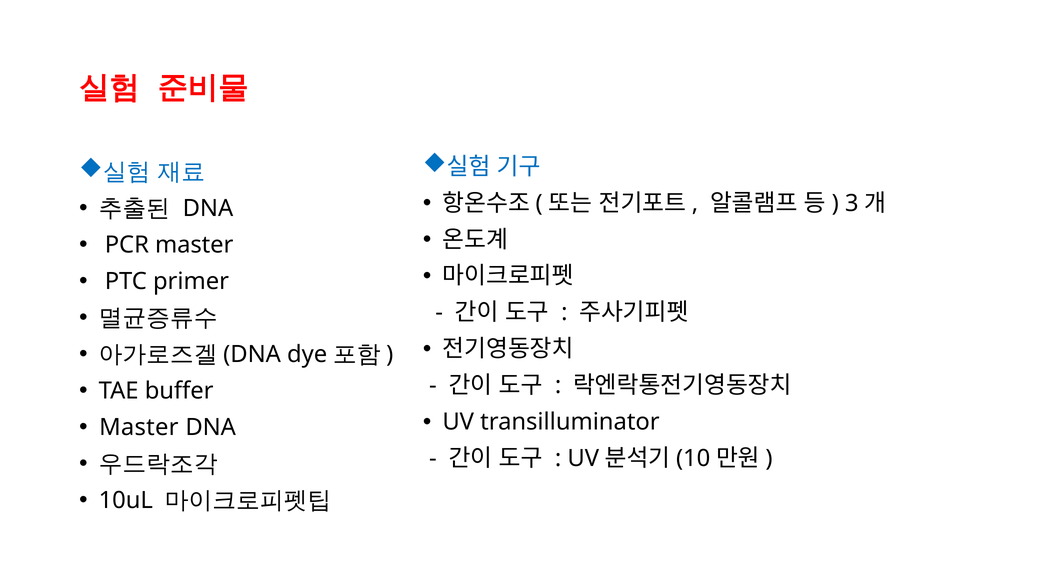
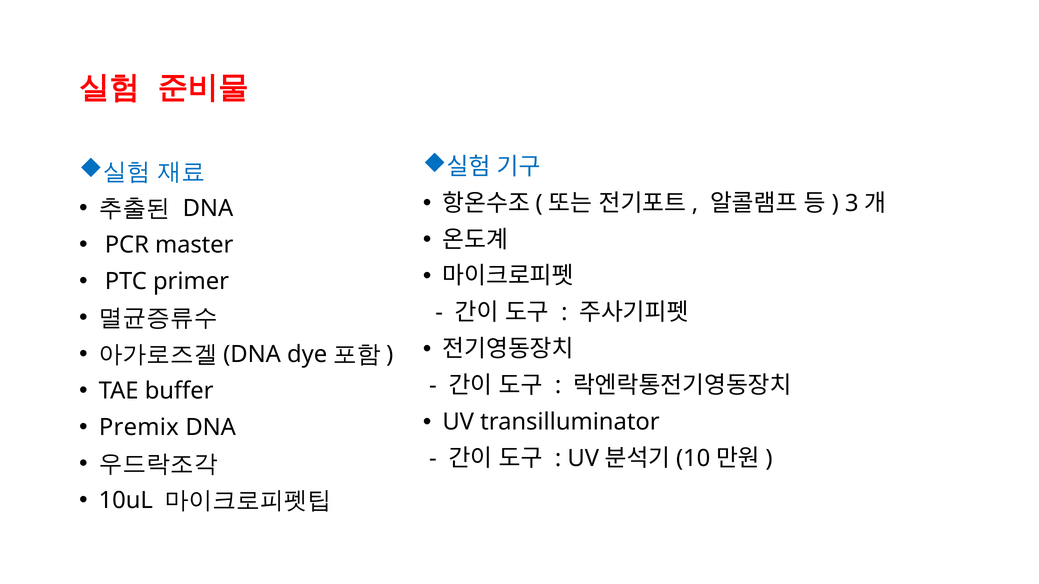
Master at (139, 428): Master -> Premix
